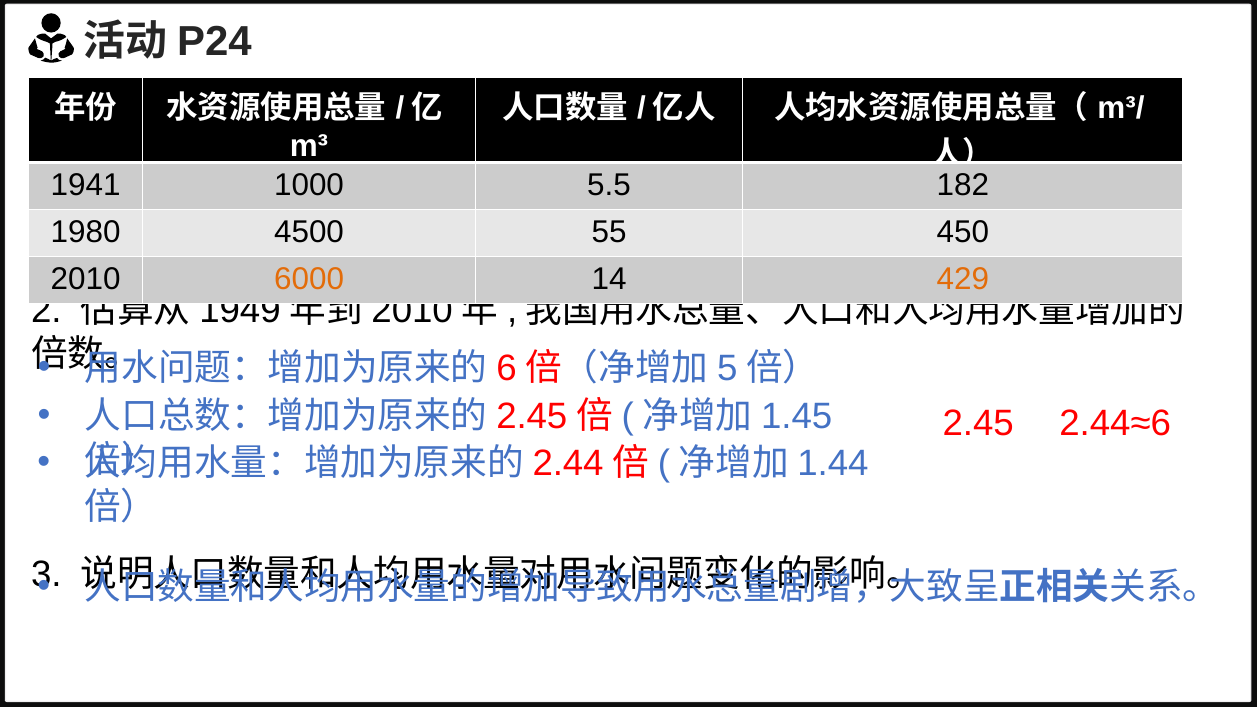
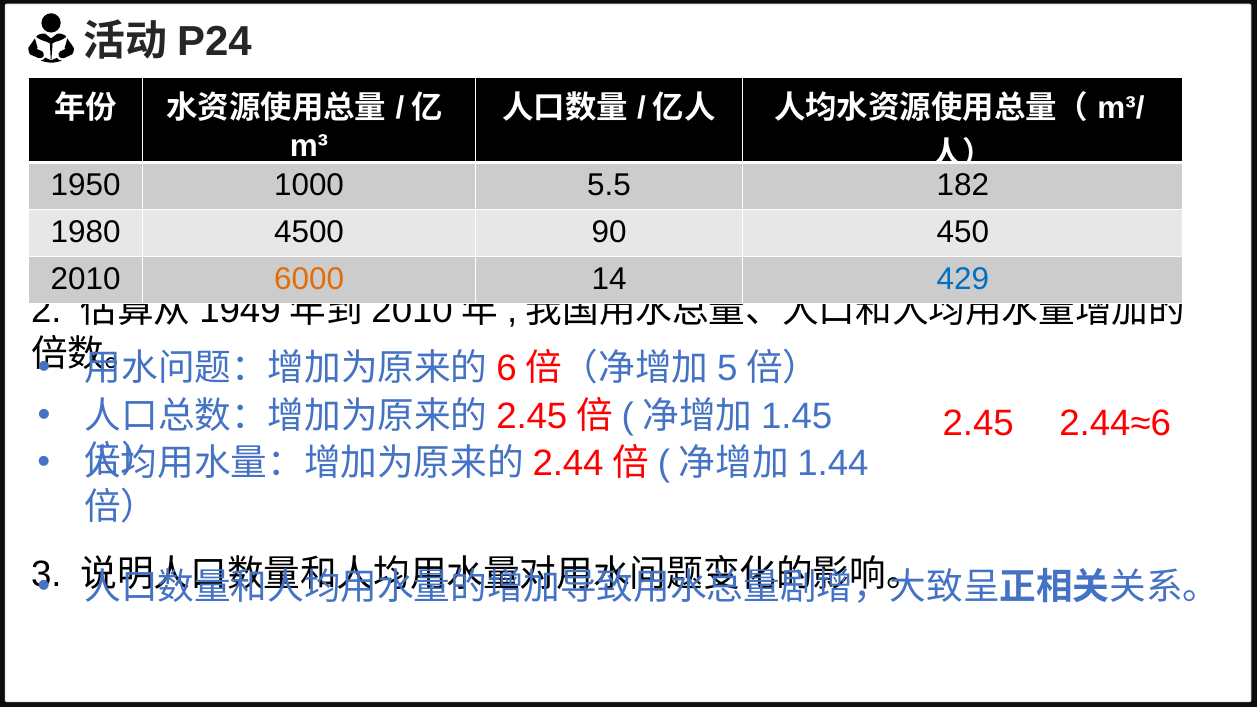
1941: 1941 -> 1950
55: 55 -> 90
429 colour: orange -> blue
